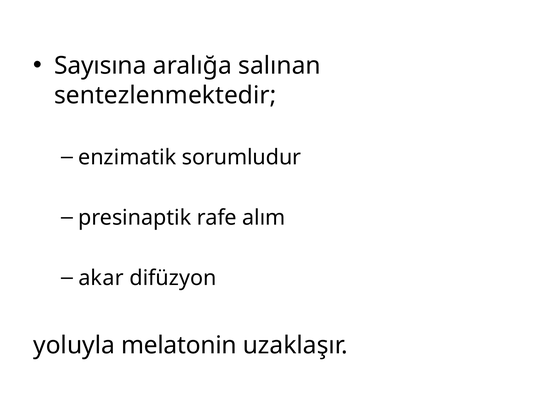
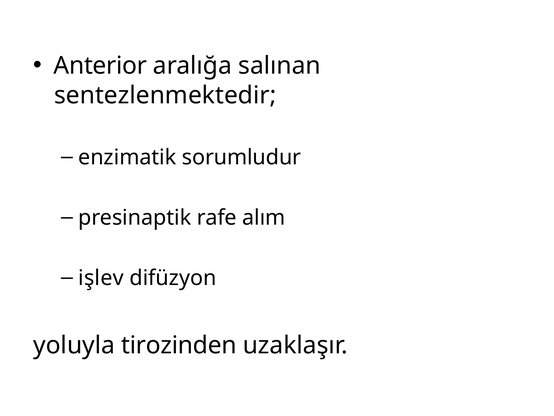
Sayısına: Sayısına -> Anterior
akar: akar -> işlev
melatonin: melatonin -> tirozinden
